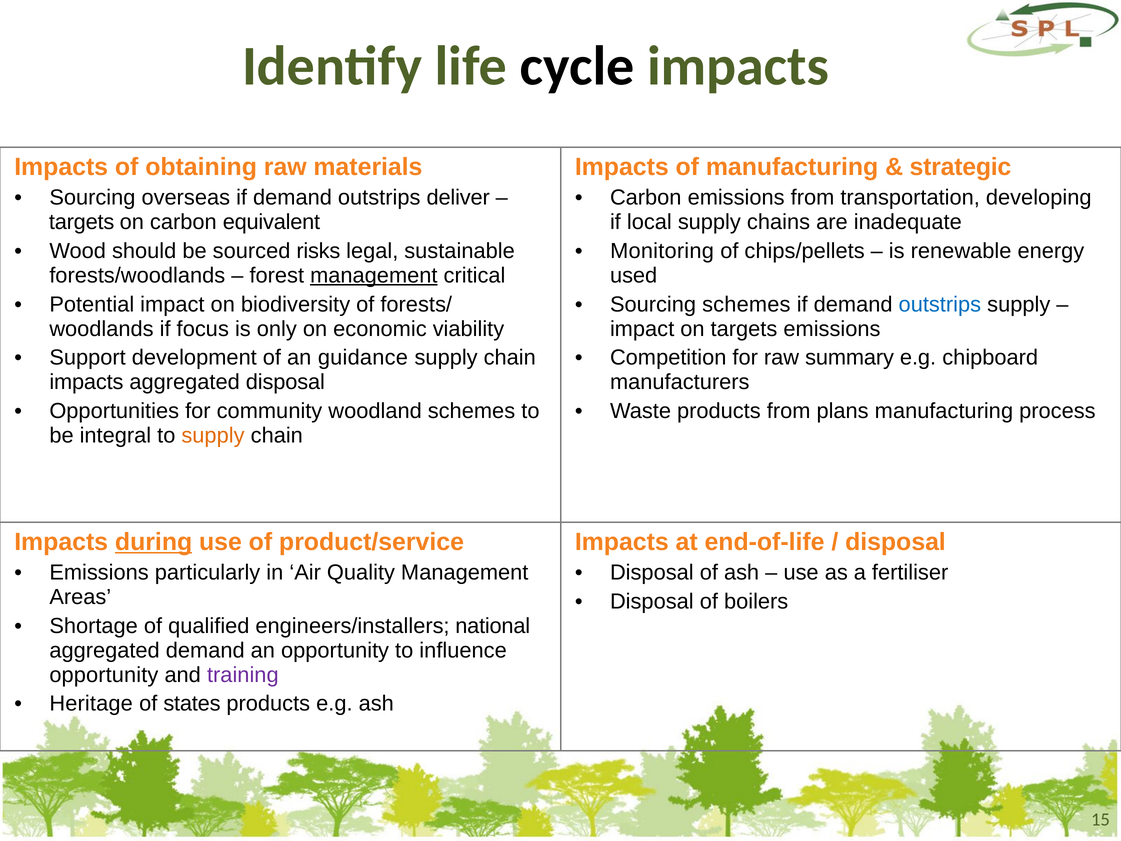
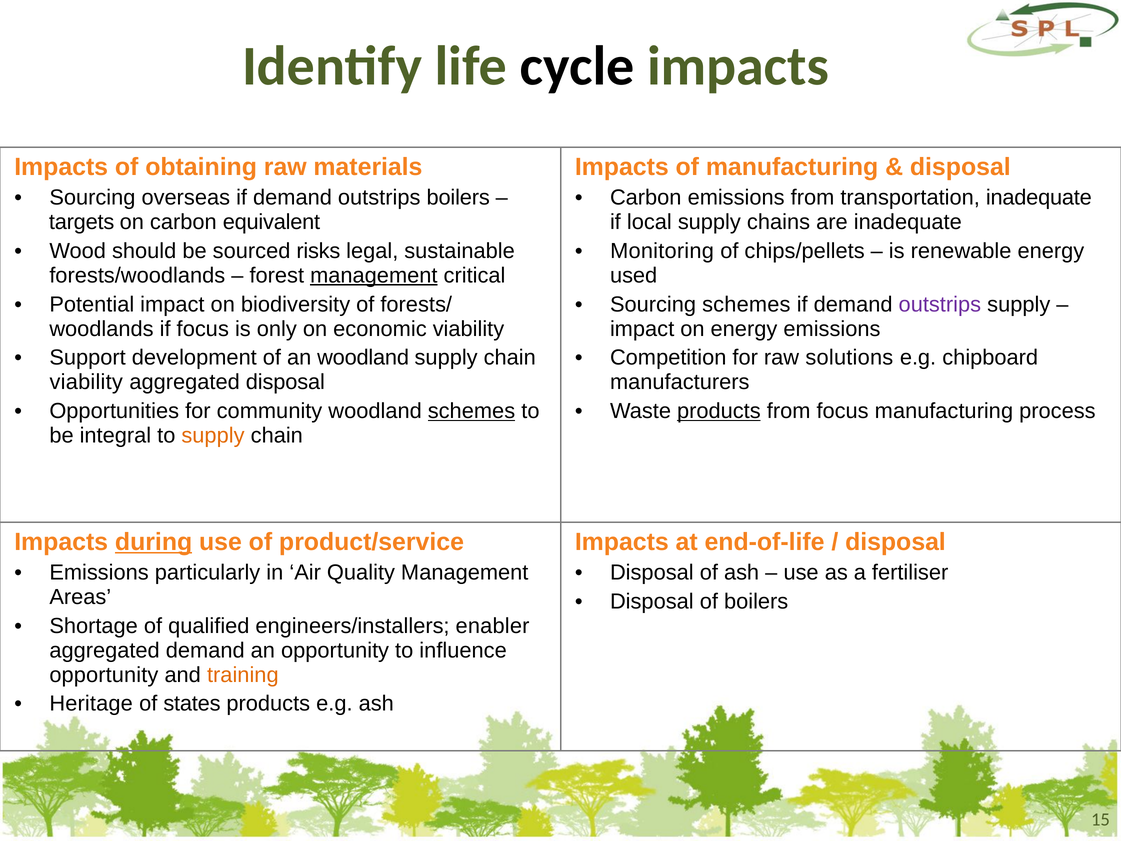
strategic at (960, 167): strategic -> disposal
outstrips deliver: deliver -> boilers
transportation developing: developing -> inadequate
outstrips at (940, 304) colour: blue -> purple
on targets: targets -> energy
an guidance: guidance -> woodland
summary: summary -> solutions
impacts at (86, 382): impacts -> viability
schemes at (471, 411) underline: none -> present
products at (719, 411) underline: none -> present
from plans: plans -> focus
national: national -> enabler
training colour: purple -> orange
